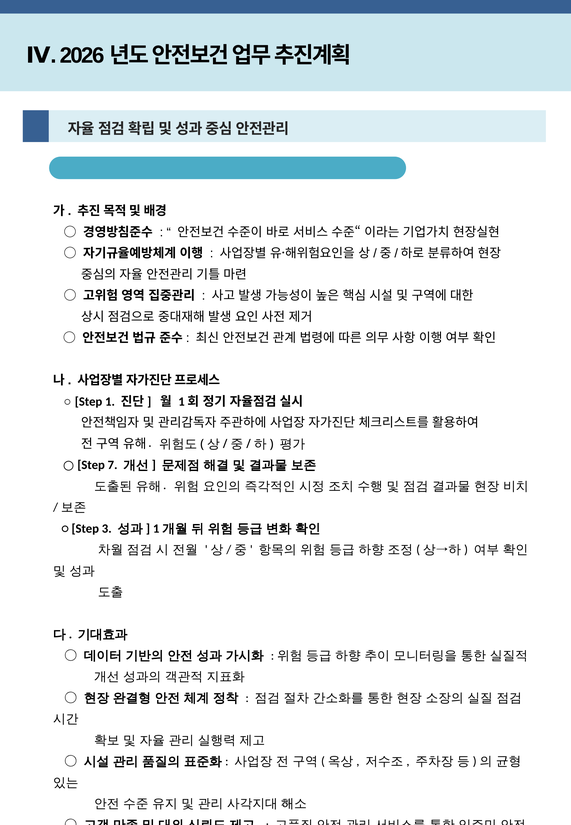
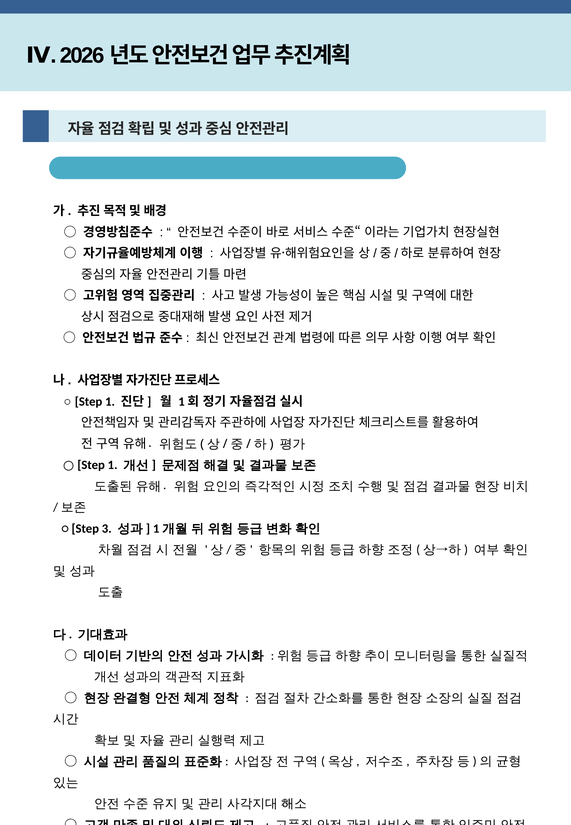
7 at (113, 465): 7 -> 1
